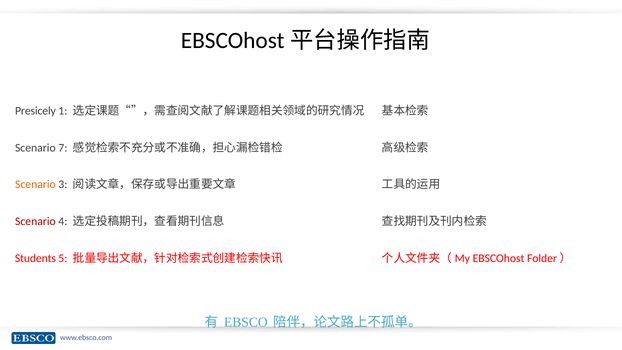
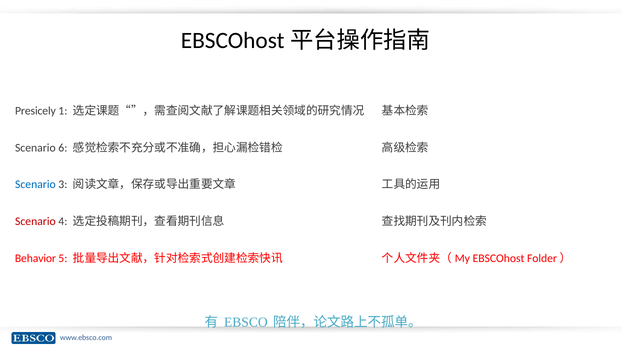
7: 7 -> 6
Scenario at (35, 184) colour: orange -> blue
Students: Students -> Behavior
